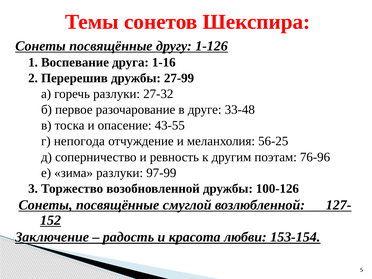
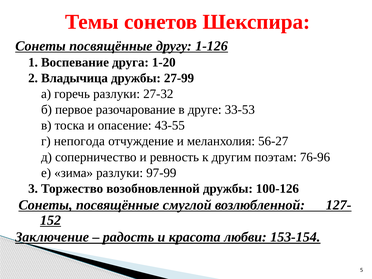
1-16: 1-16 -> 1-20
Перерешив: Перерешив -> Владычица
33-48: 33-48 -> 33-53
56-25: 56-25 -> 56-27
